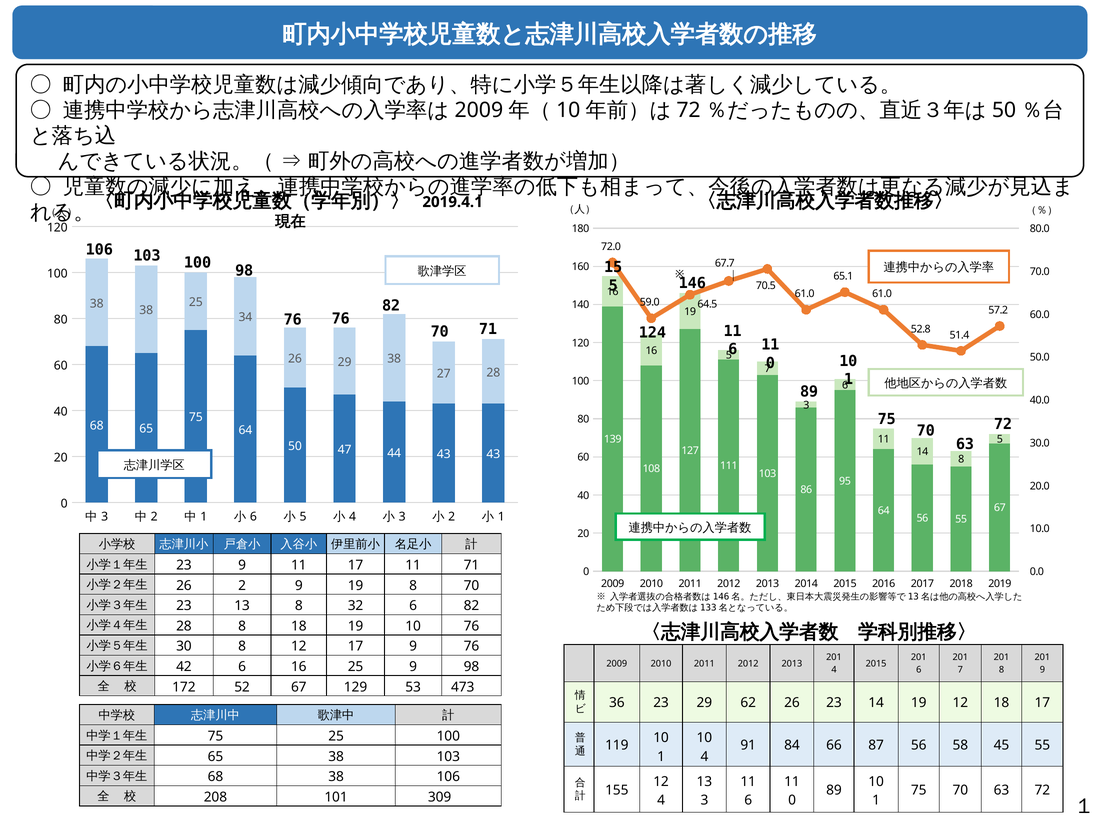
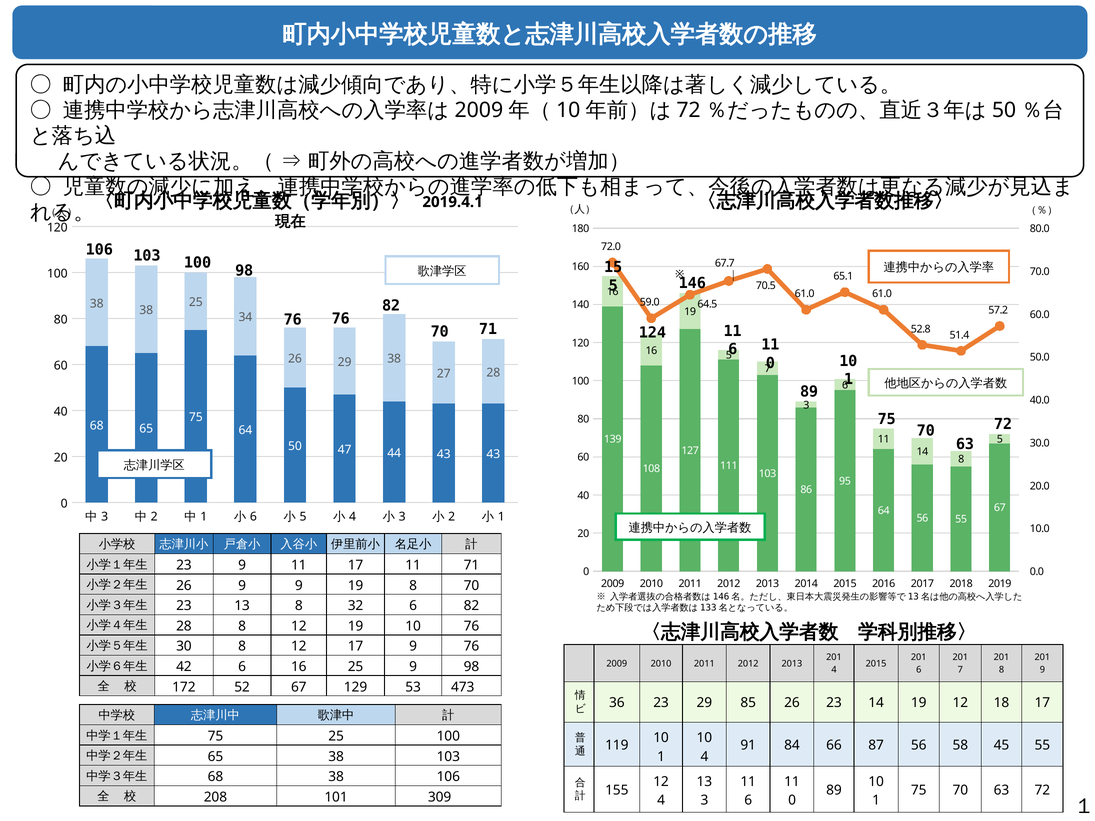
26 2: 2 -> 9
28 8 18: 18 -> 12
62: 62 -> 85
